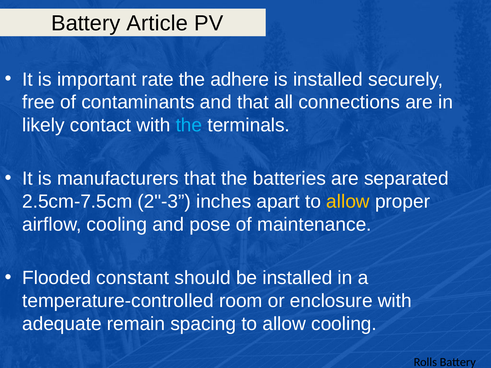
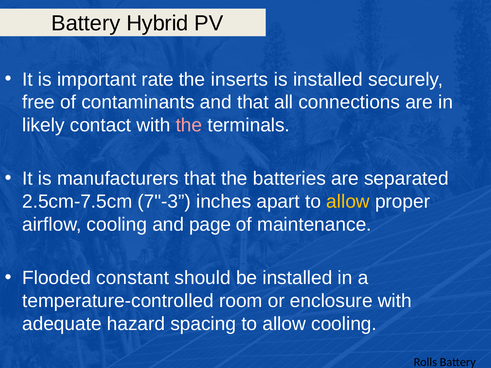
Article: Article -> Hybrid
adhere: adhere -> inserts
the at (189, 125) colour: light blue -> pink
2"-3: 2"-3 -> 7"-3
pose: pose -> page
remain: remain -> hazard
